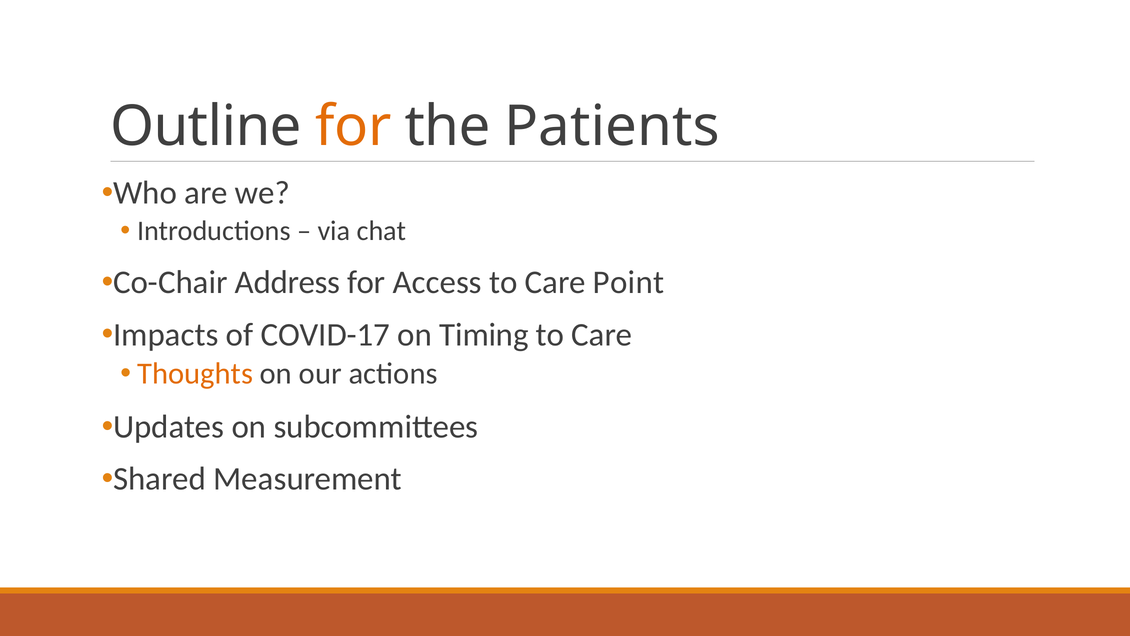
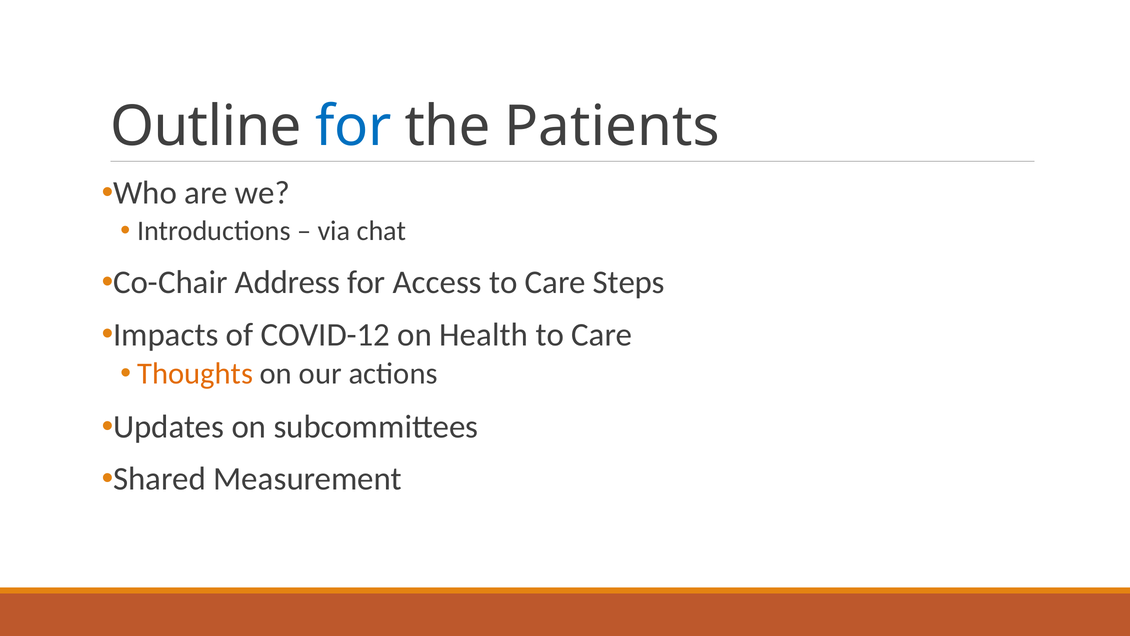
for at (353, 127) colour: orange -> blue
Point: Point -> Steps
COVID-17: COVID-17 -> COVID-12
Timing: Timing -> Health
